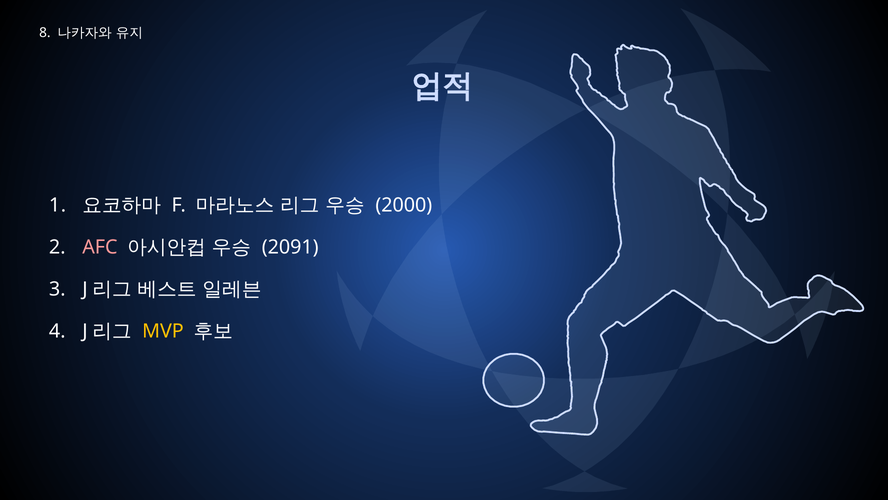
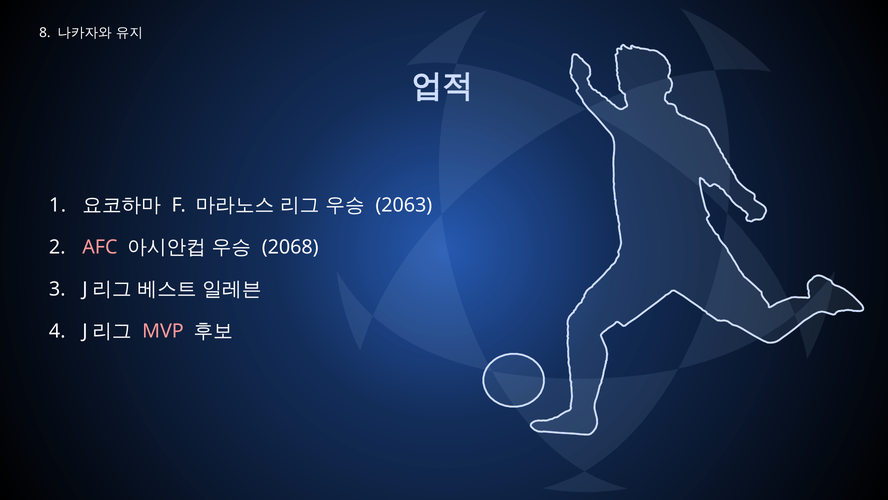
2000: 2000 -> 2063
2091: 2091 -> 2068
MVP colour: yellow -> pink
